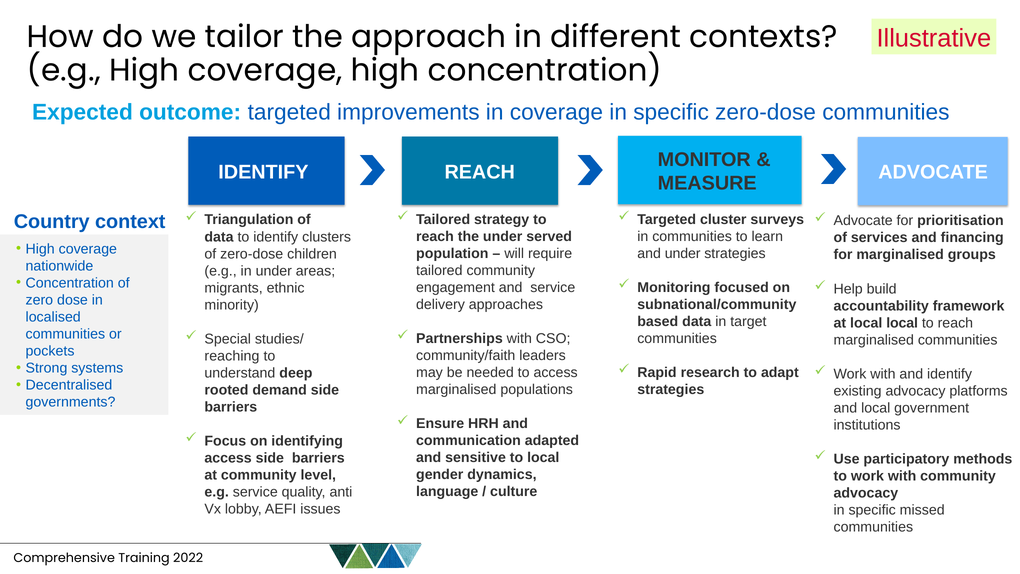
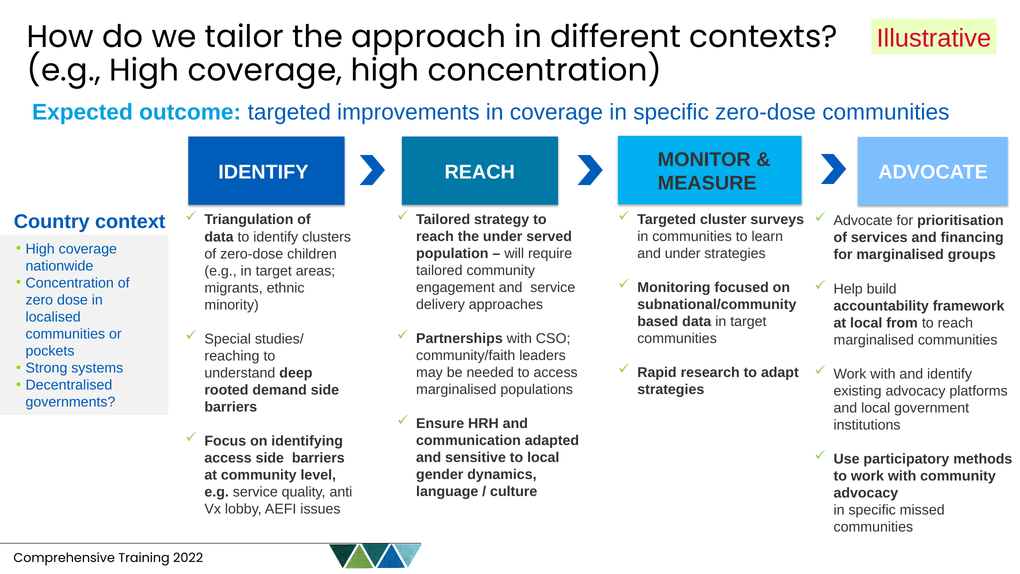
e.g in under: under -> target
local local: local -> from
